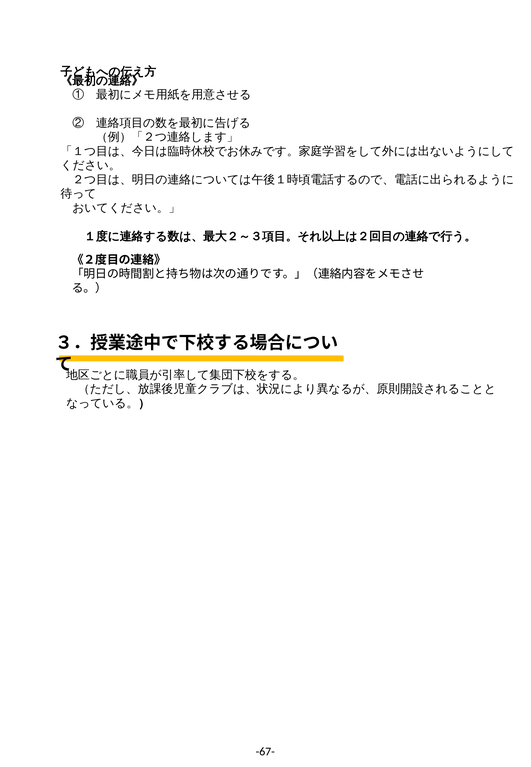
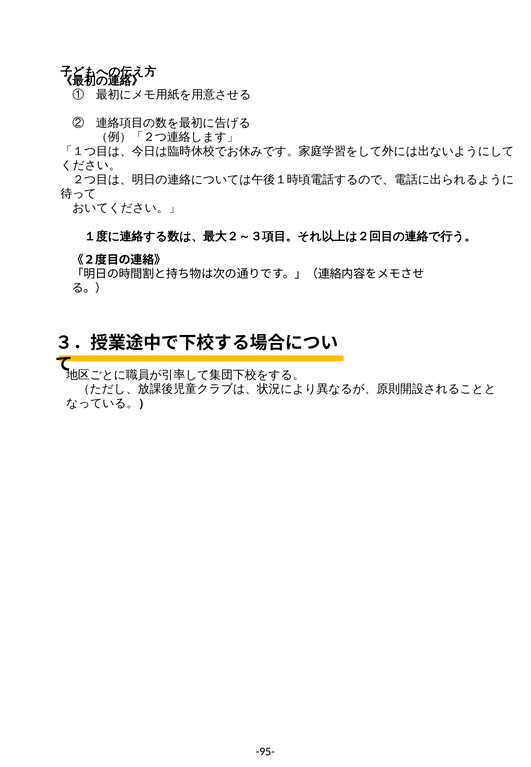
-67-: -67- -> -95-
